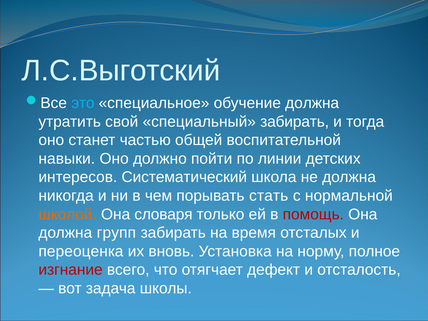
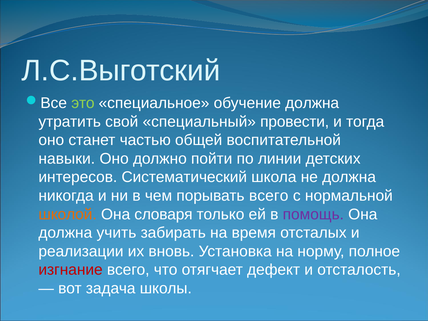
это colour: light blue -> light green
специальный забирать: забирать -> провести
порывать стать: стать -> всего
помощь colour: red -> purple
групп: групп -> учить
переоценка: переоценка -> реализации
